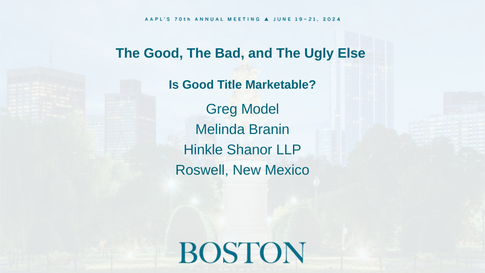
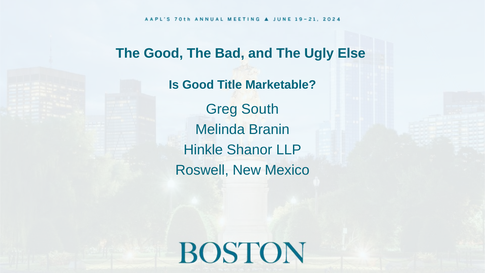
Model: Model -> South
